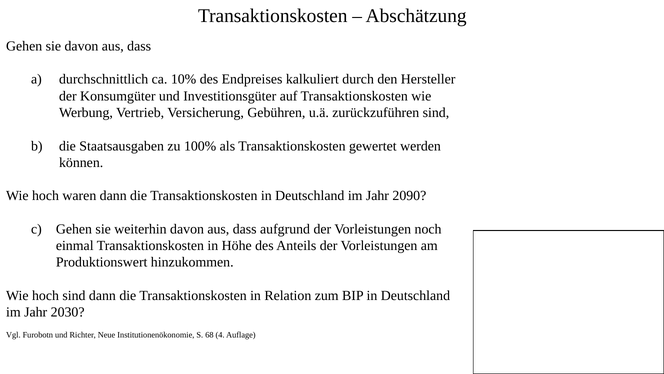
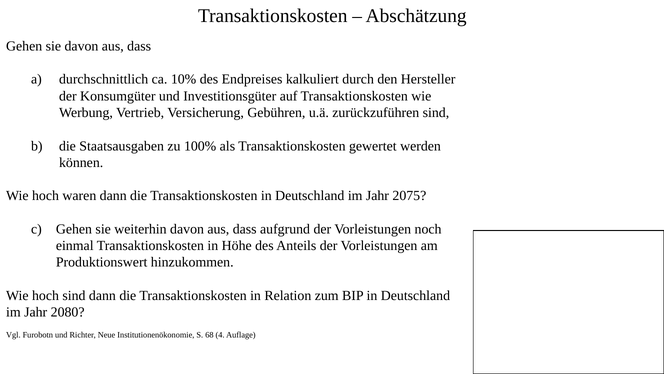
2090: 2090 -> 2075
2030: 2030 -> 2080
